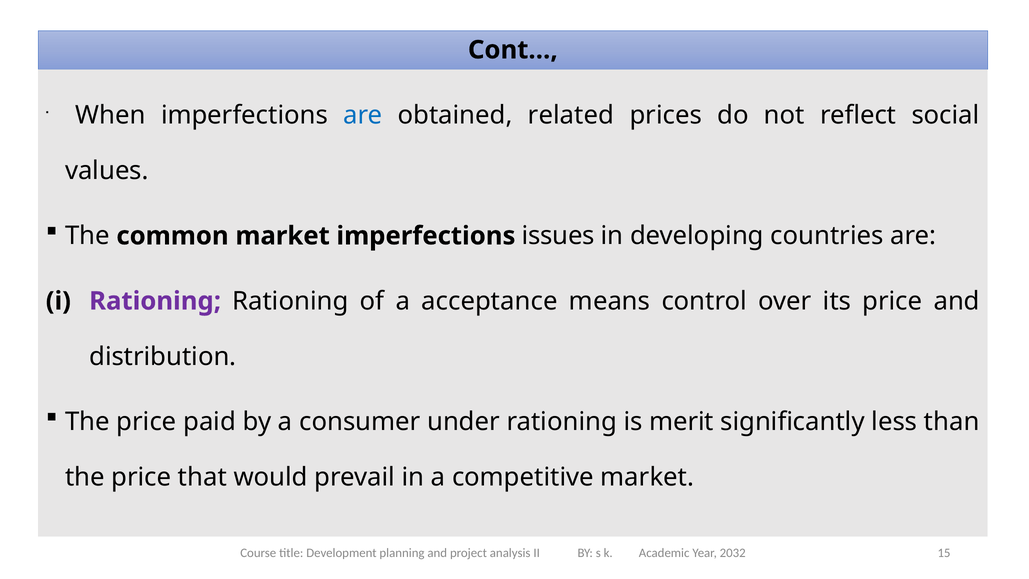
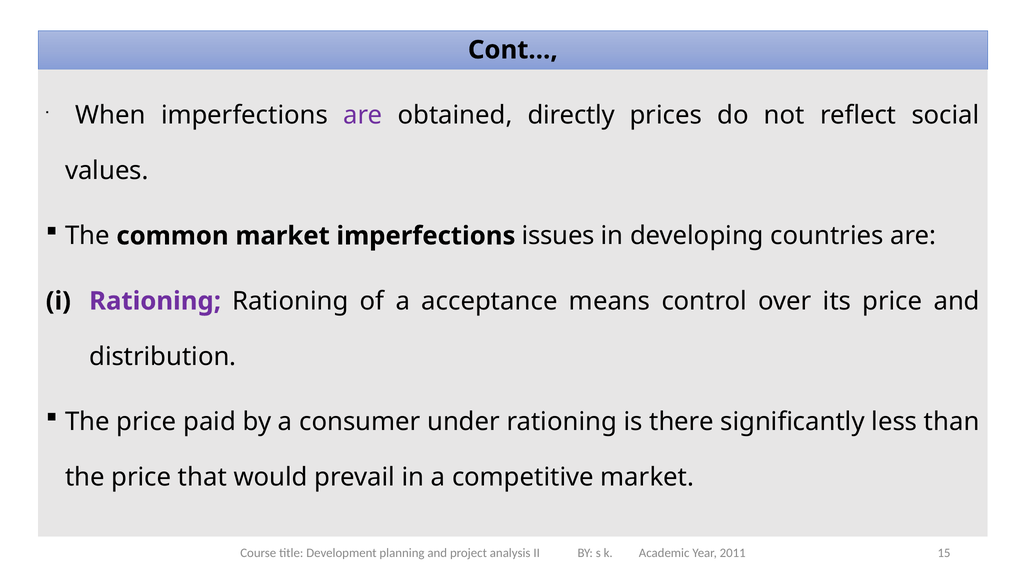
are at (363, 115) colour: blue -> purple
related: related -> directly
merit: merit -> there
2032: 2032 -> 2011
